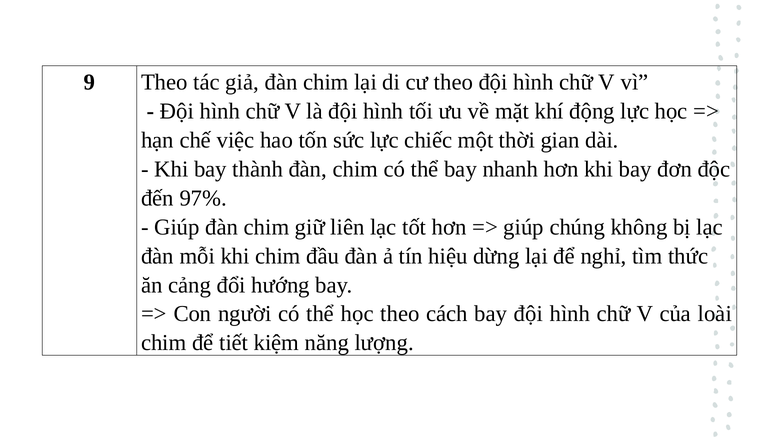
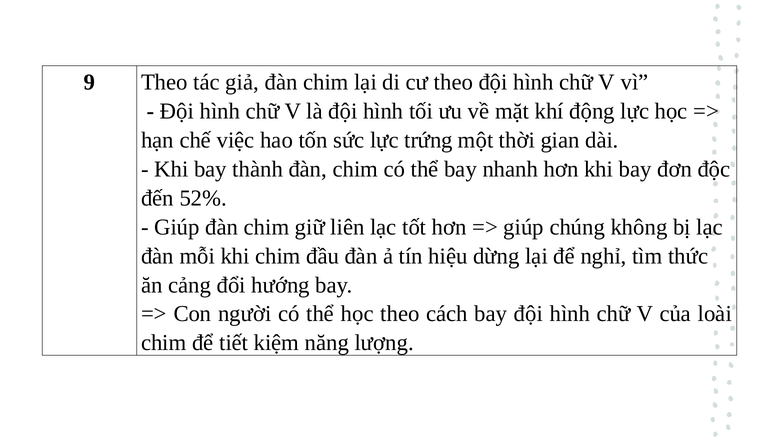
chiếc: chiếc -> trứng
97%: 97% -> 52%
